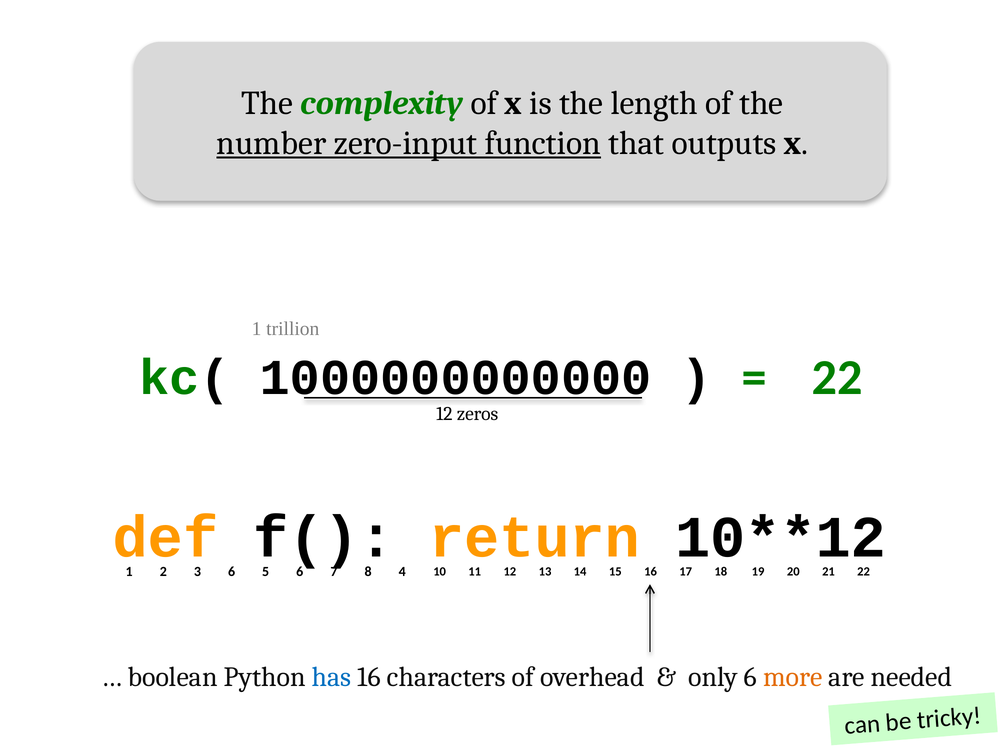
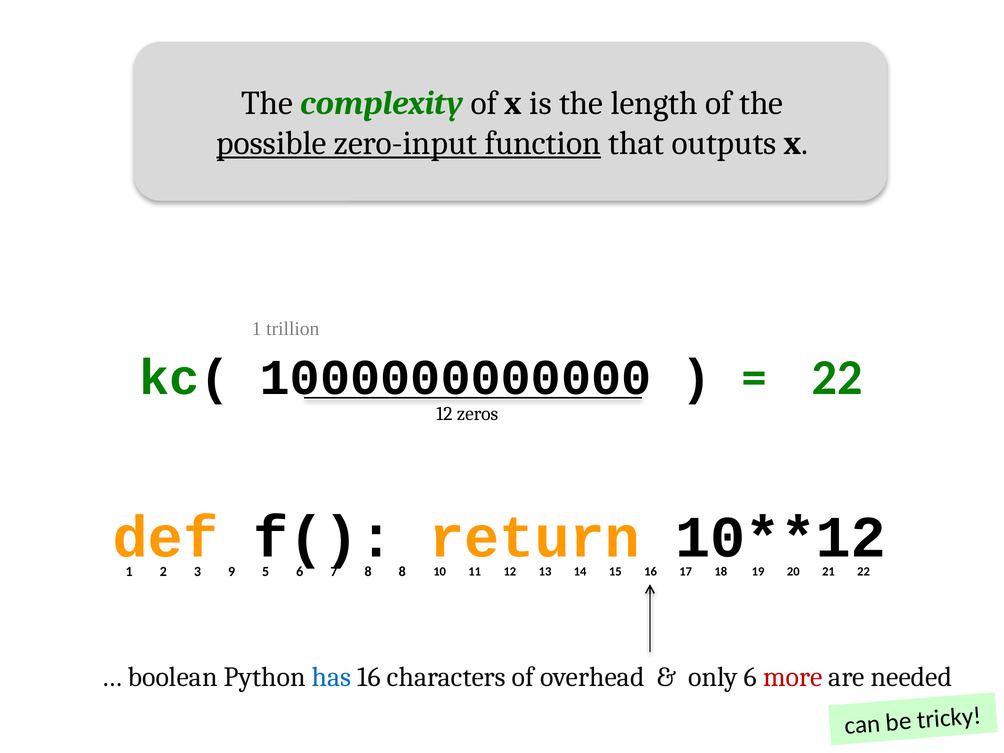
number: number -> possible
6 at (232, 572): 6 -> 9
4 at (402, 572): 4 -> 8
more colour: orange -> red
